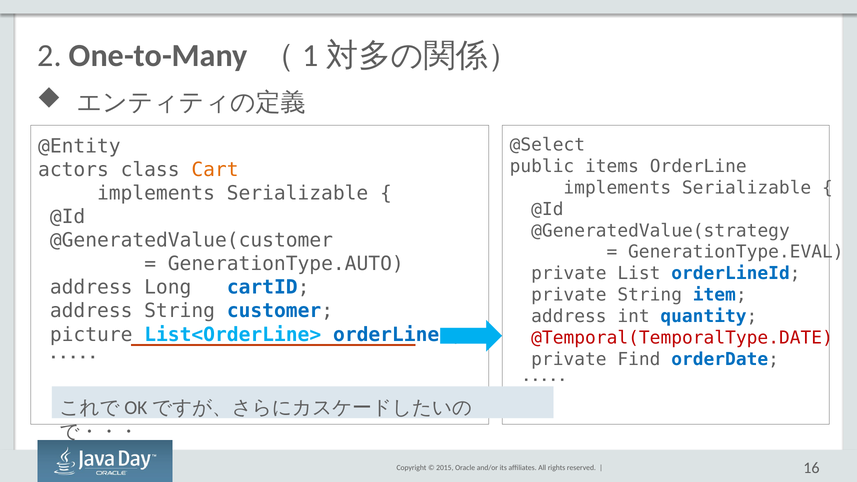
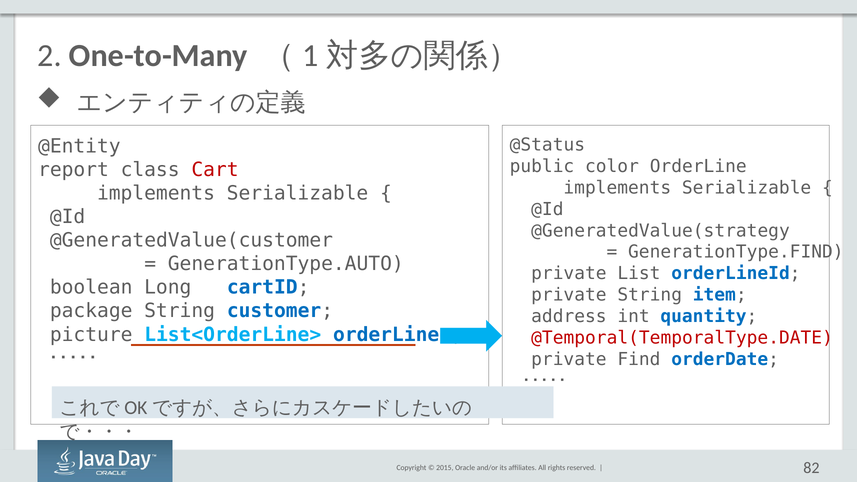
@Select: @Select -> @Status
items: items -> color
actors: actors -> report
Cart colour: orange -> red
GenerationType.EVAL: GenerationType.EVAL -> GenerationType.FIND
address at (91, 288): address -> boolean
address at (91, 311): address -> package
16: 16 -> 82
